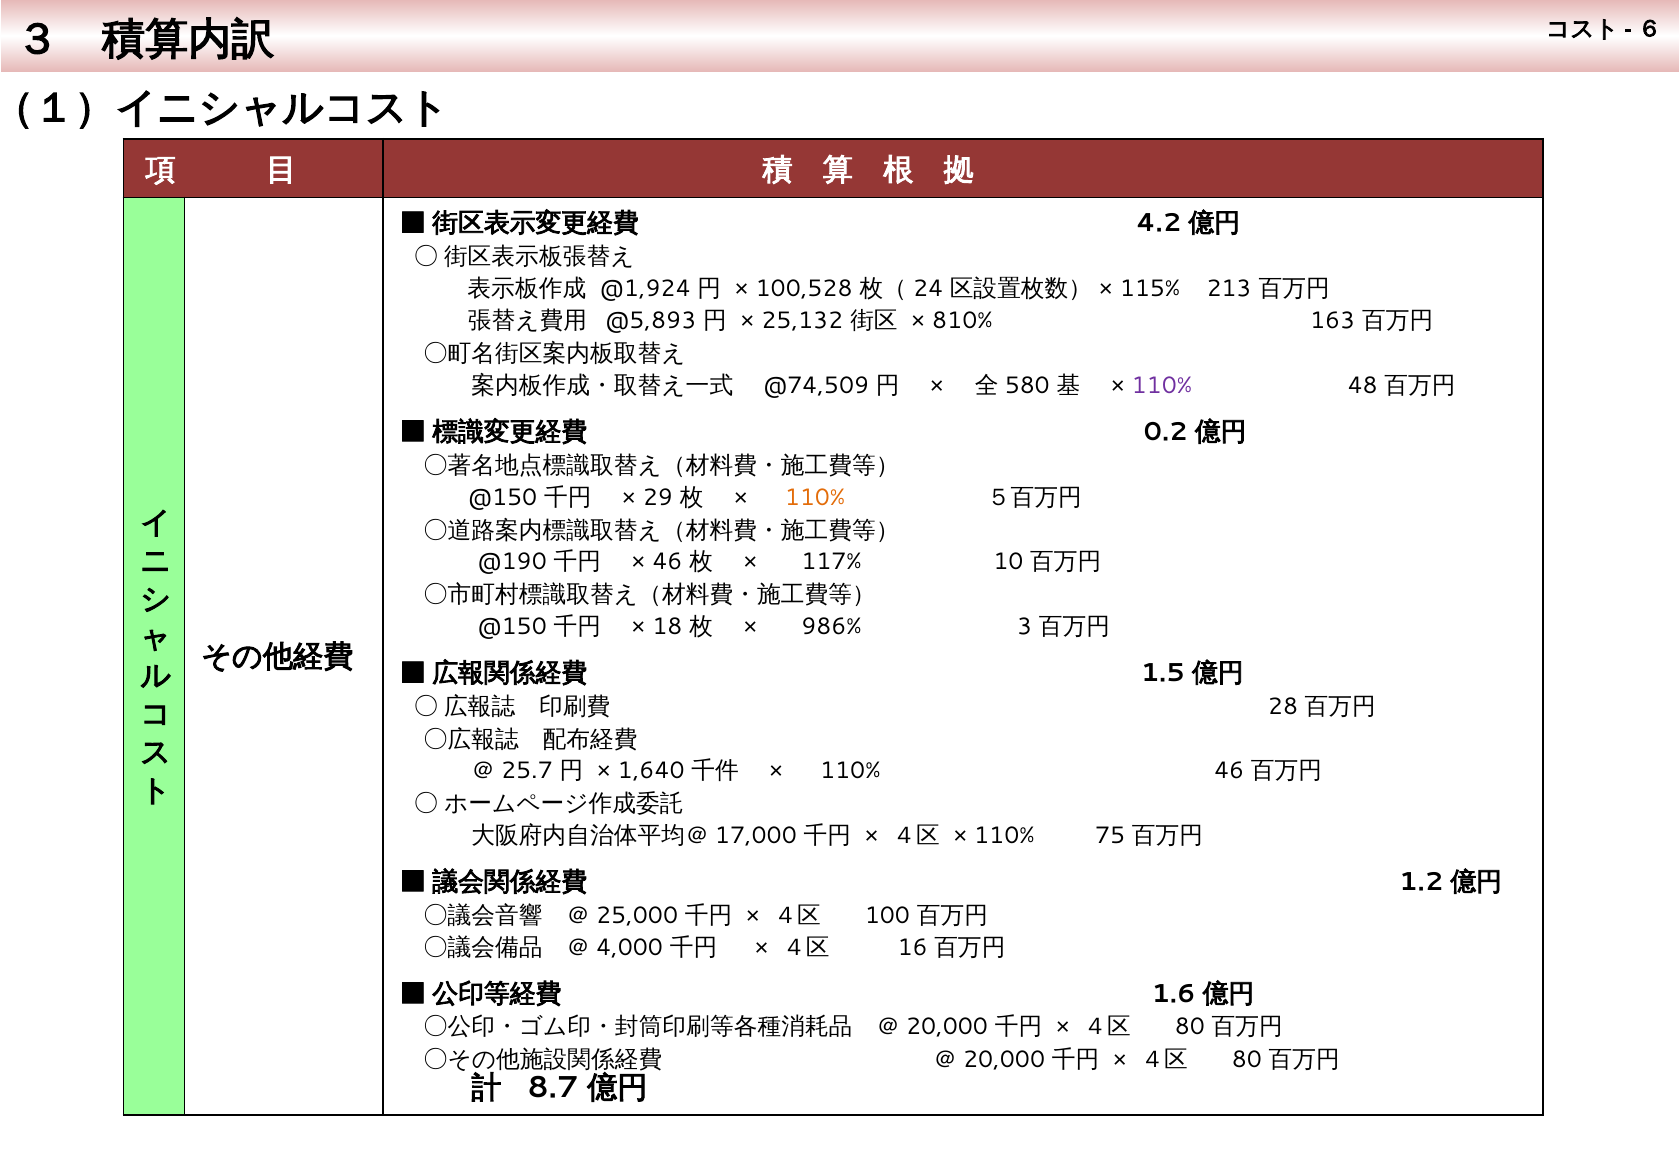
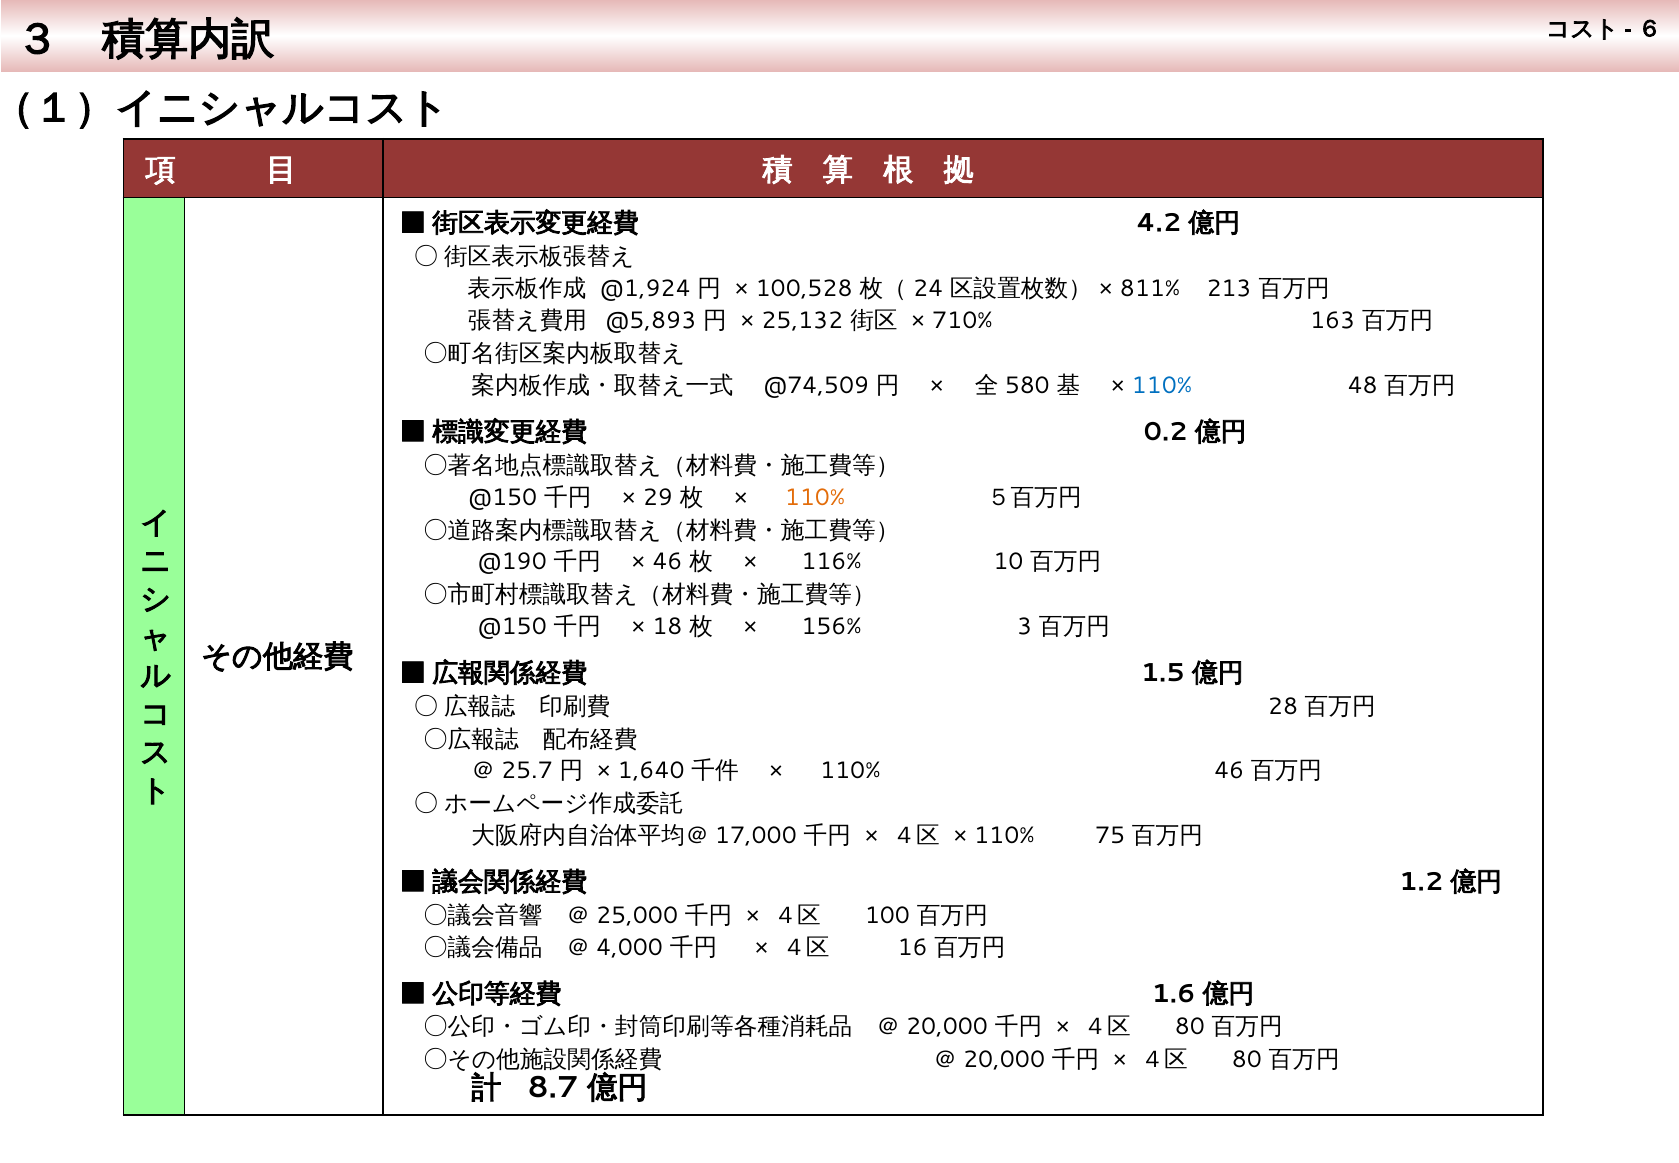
115%: 115% -> 811%
810%: 810% -> 710%
110% at (1162, 385) colour: purple -> blue
117%: 117% -> 116%
986%: 986% -> 156%
